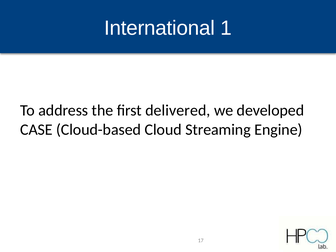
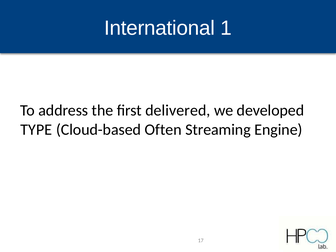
CASE: CASE -> TYPE
Cloud: Cloud -> Often
